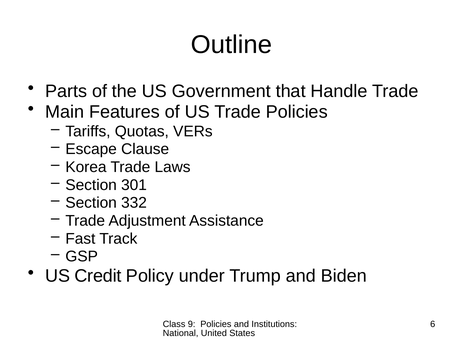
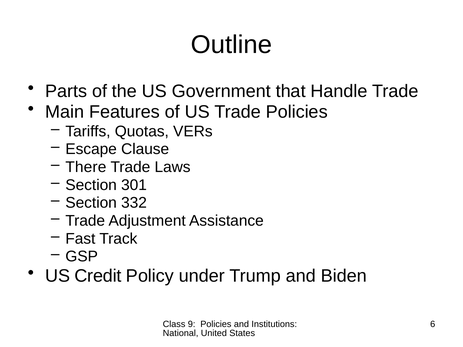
Korea: Korea -> There
